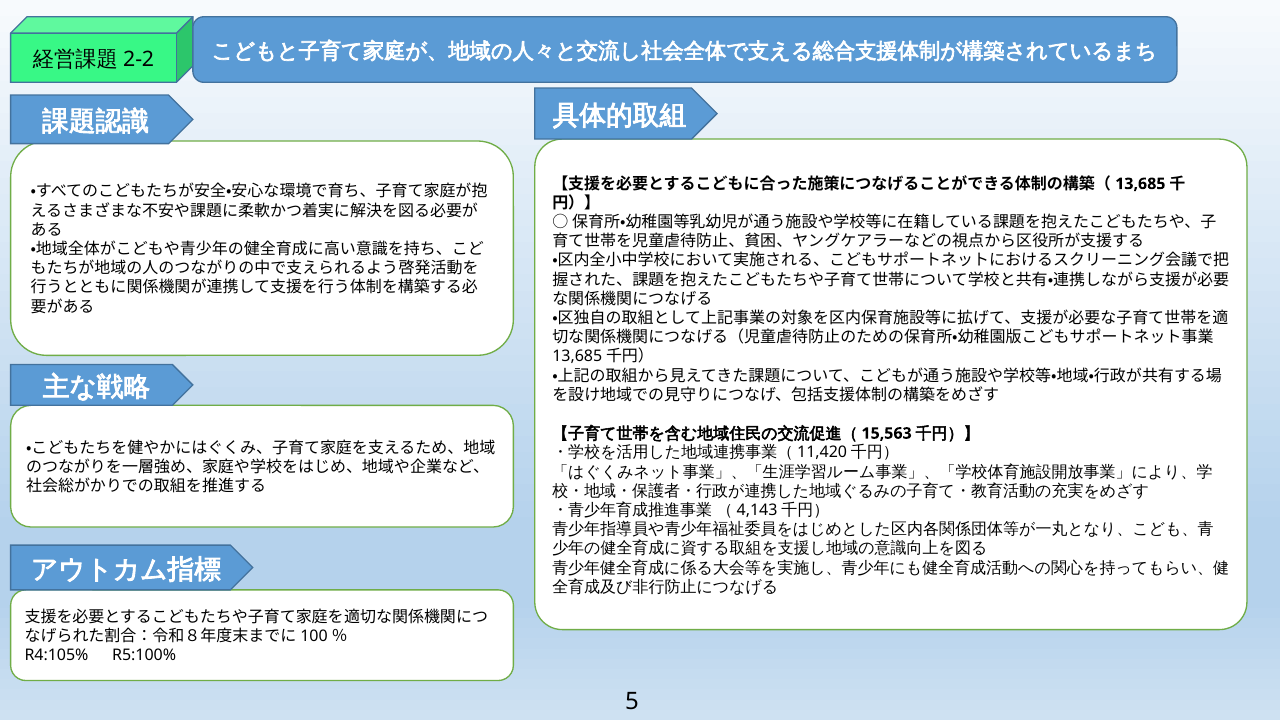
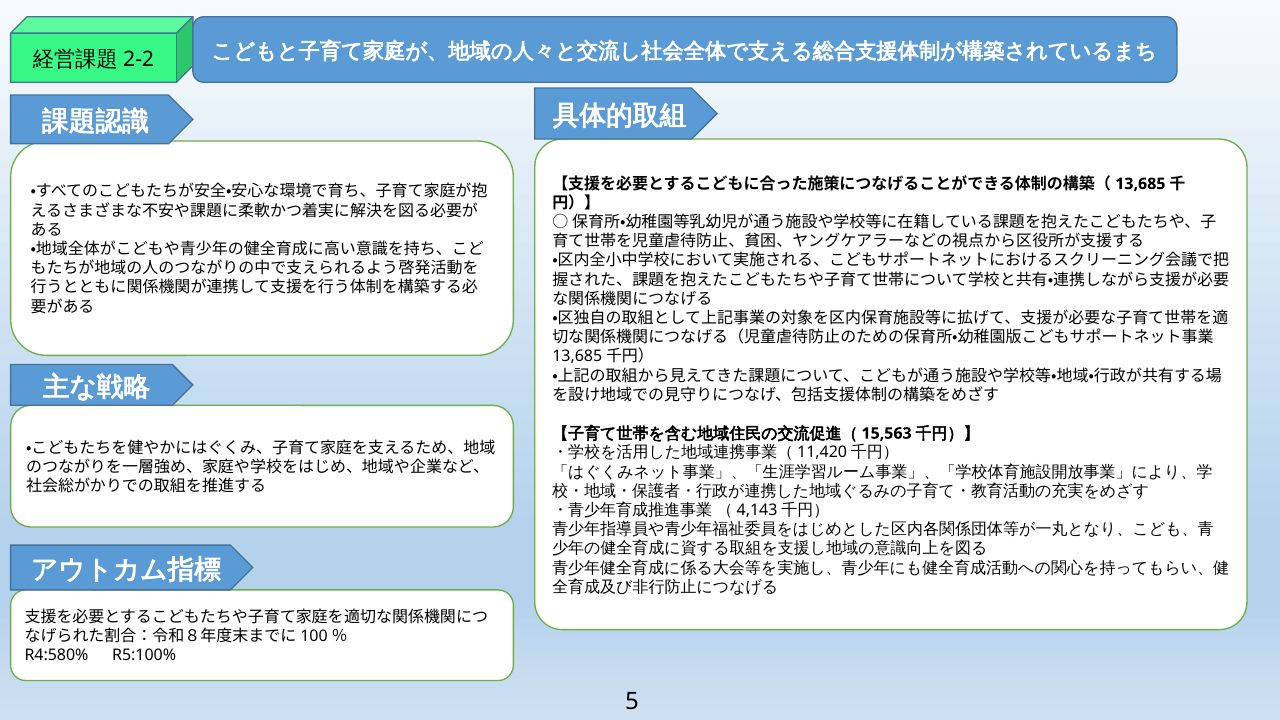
R4:105%: R4:105% -> R4:580%
